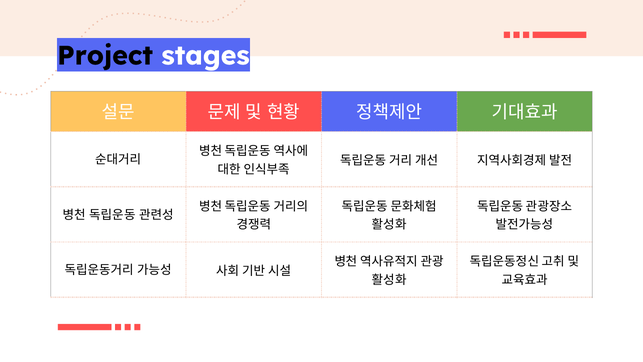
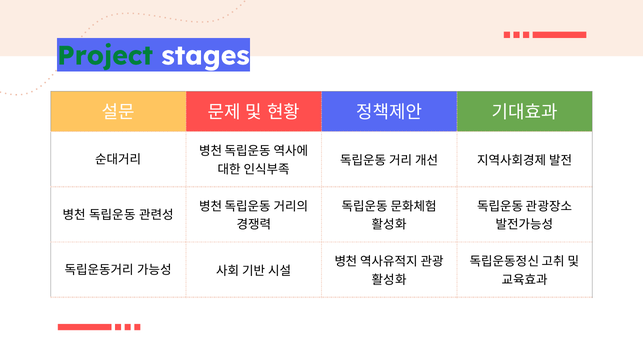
Project colour: black -> green
